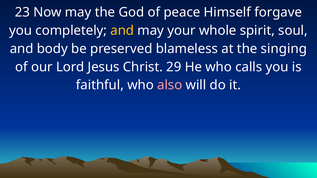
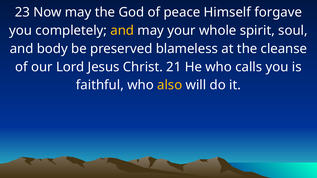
singing: singing -> cleanse
29: 29 -> 21
also colour: pink -> yellow
